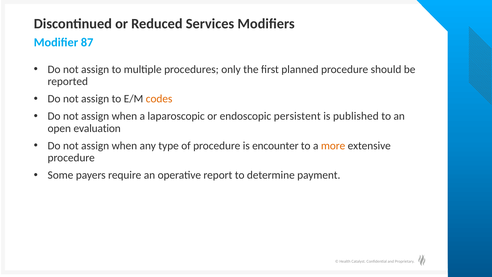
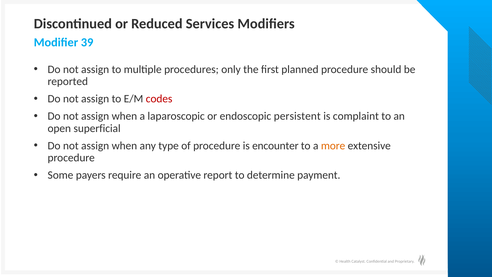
87: 87 -> 39
codes colour: orange -> red
published: published -> complaint
evaluation: evaluation -> superficial
